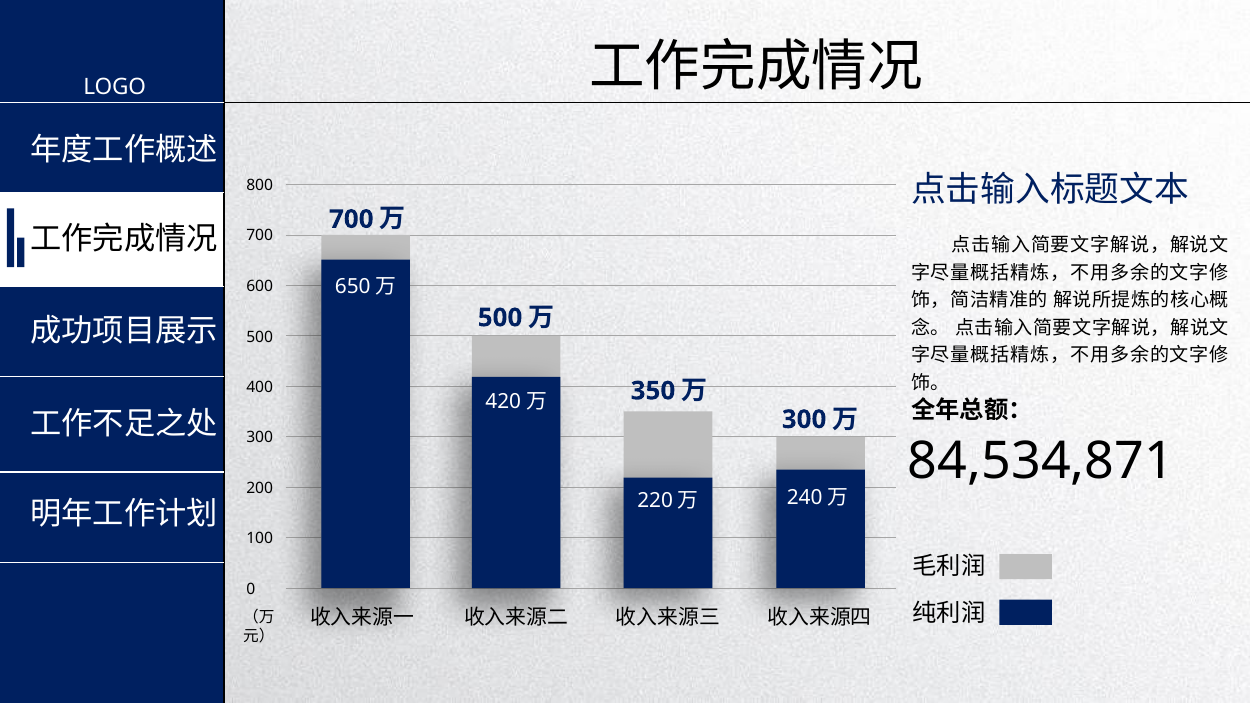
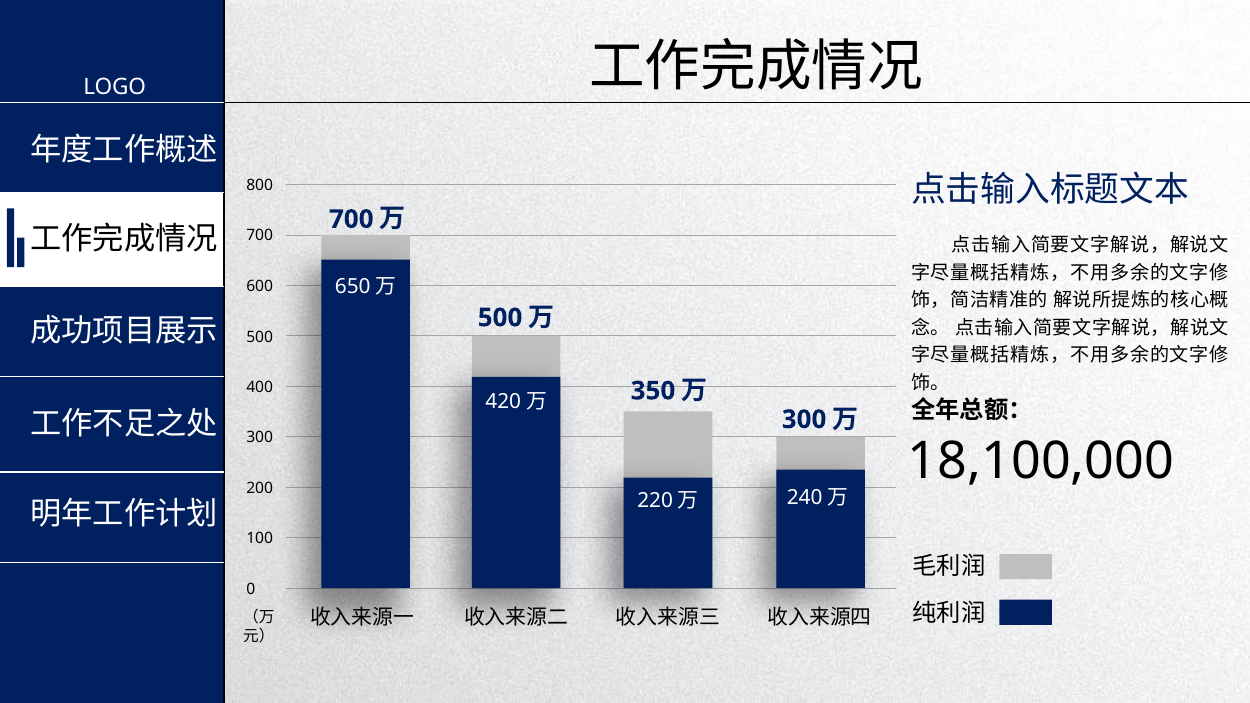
84,534,871: 84,534,871 -> 18,100,000
